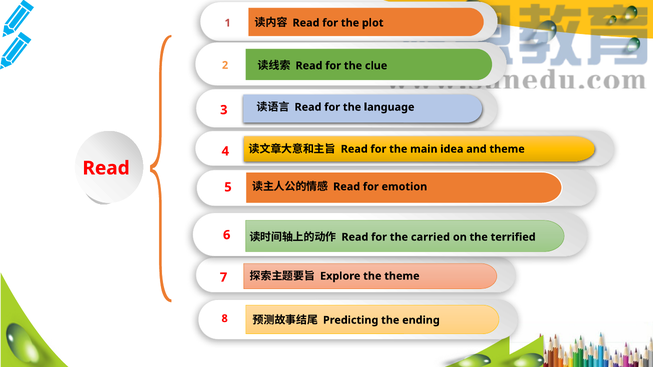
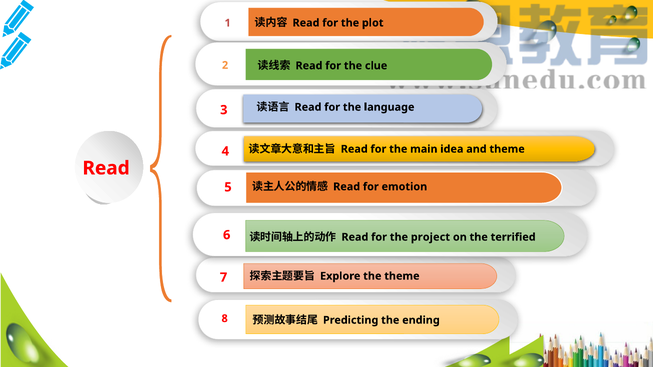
carried: carried -> project
